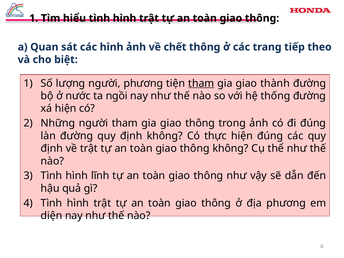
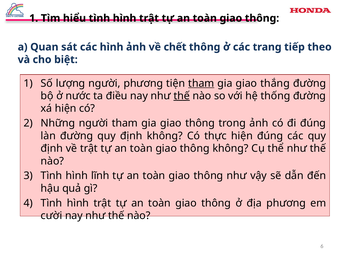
thành: thành -> thắng
ngồi: ngồi -> điều
thế at (182, 96) underline: none -> present
diện: diện -> cười
